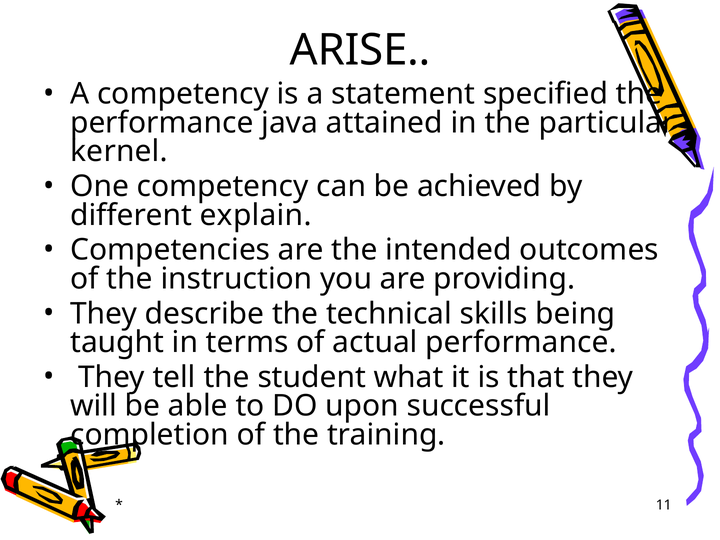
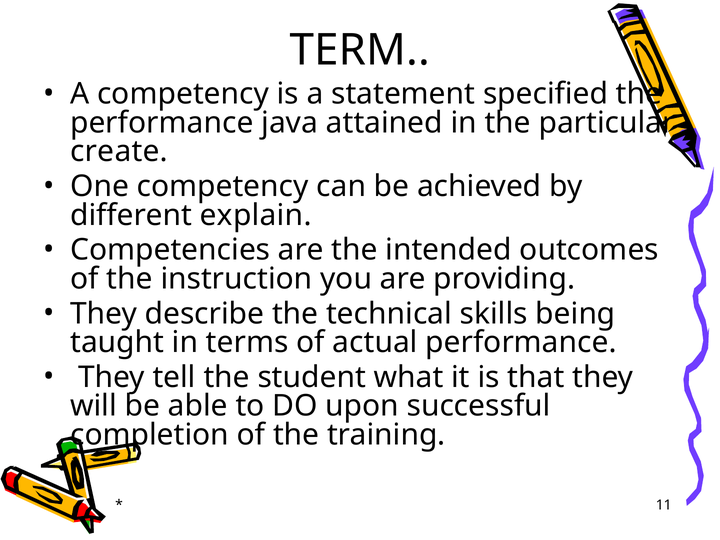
ARISE: ARISE -> TERM
kernel: kernel -> create
